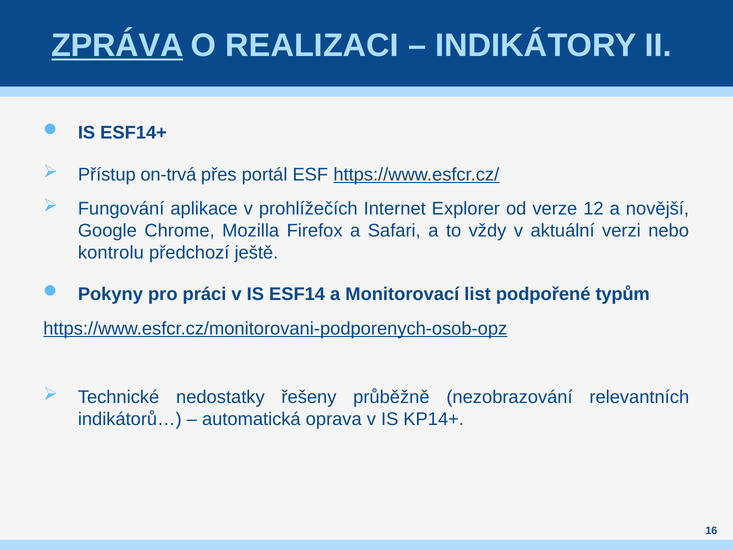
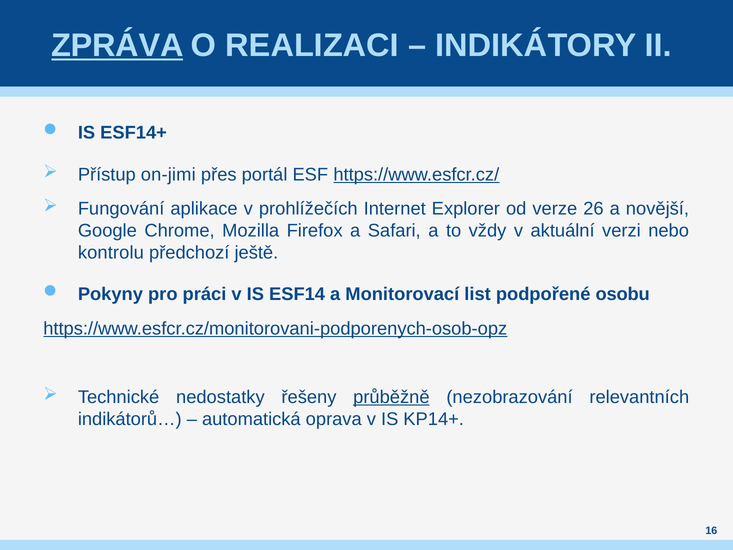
on-trvá: on-trvá -> on-jimi
12: 12 -> 26
typům: typům -> osobu
průběžně underline: none -> present
